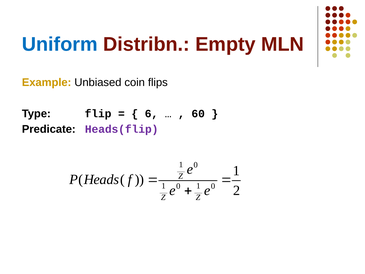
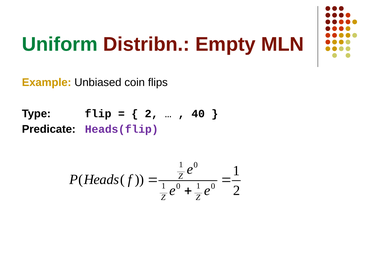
Uniform colour: blue -> green
6 at (152, 114): 6 -> 2
60: 60 -> 40
